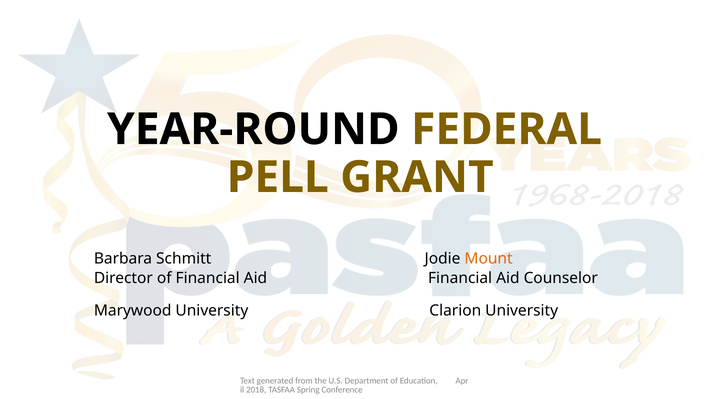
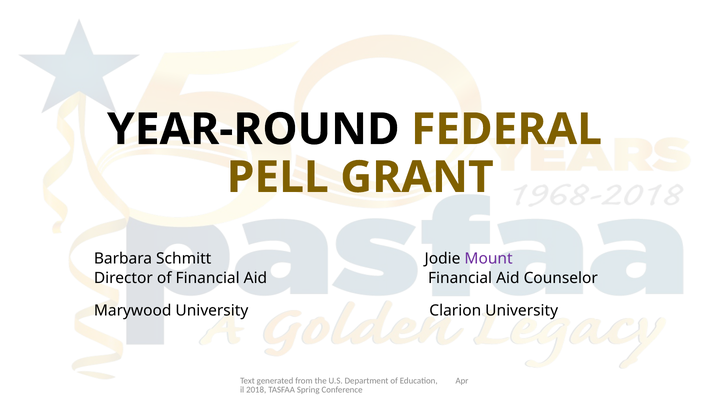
Mount colour: orange -> purple
